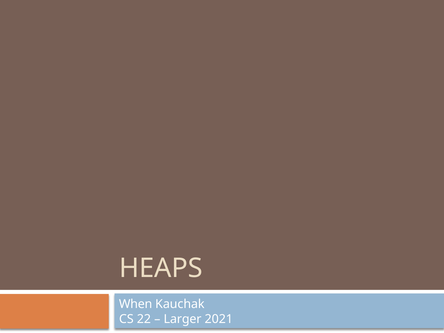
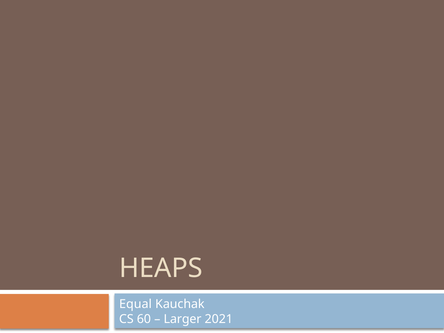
When: When -> Equal
22: 22 -> 60
